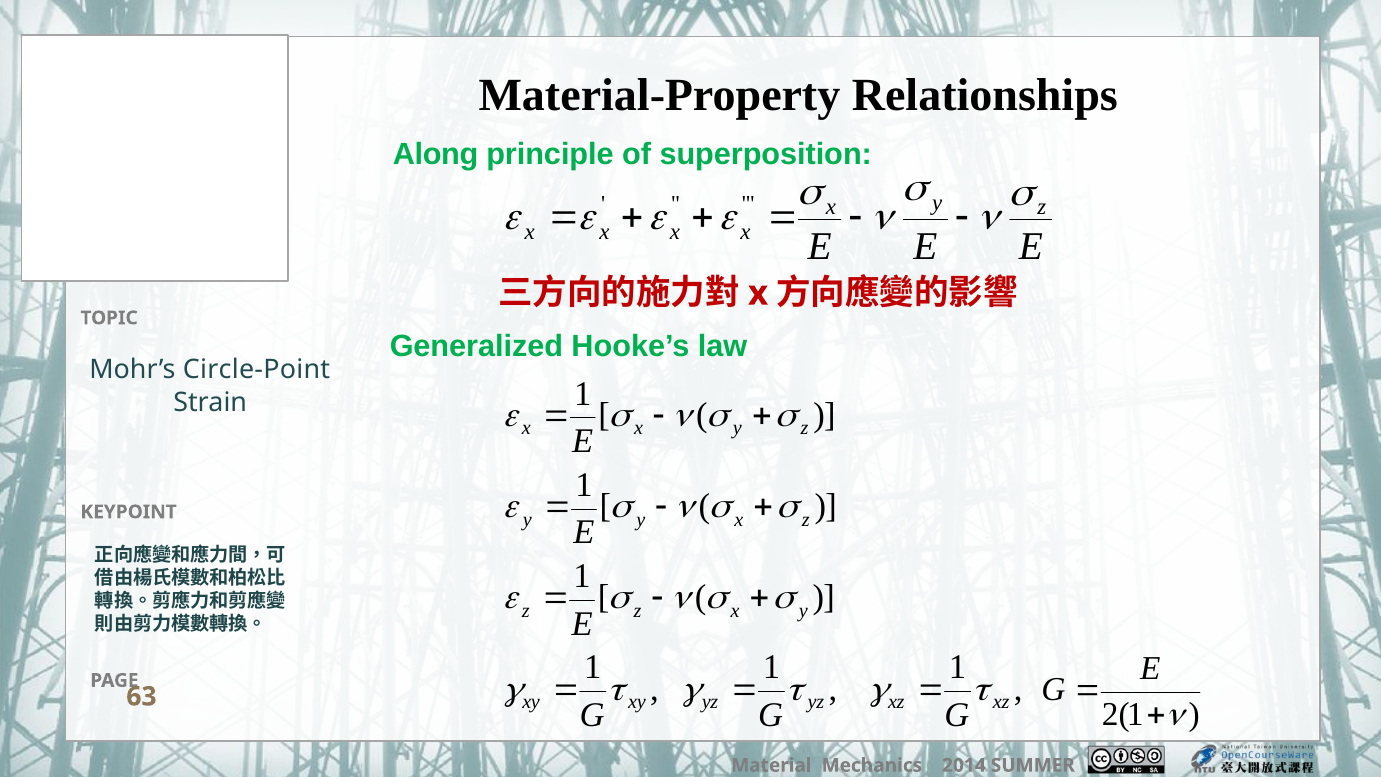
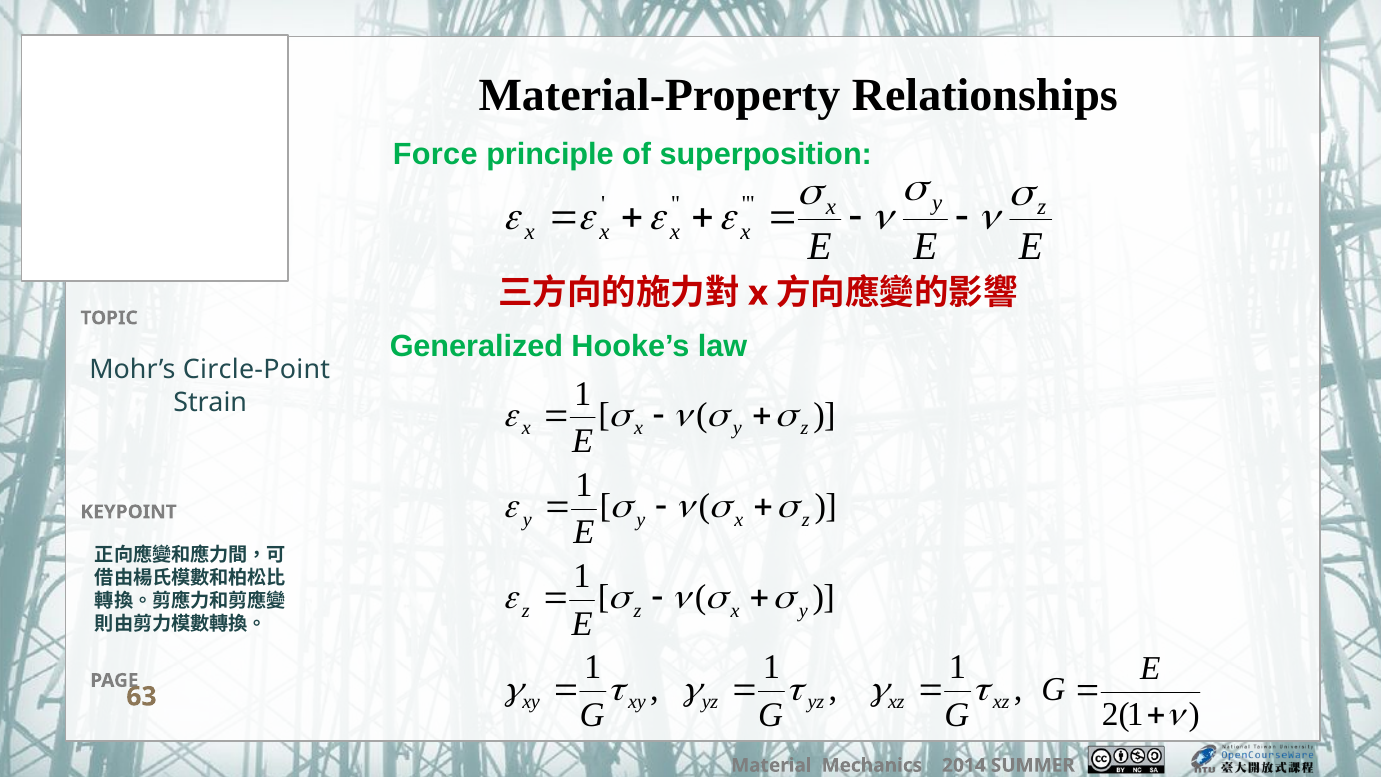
Along: Along -> Force
